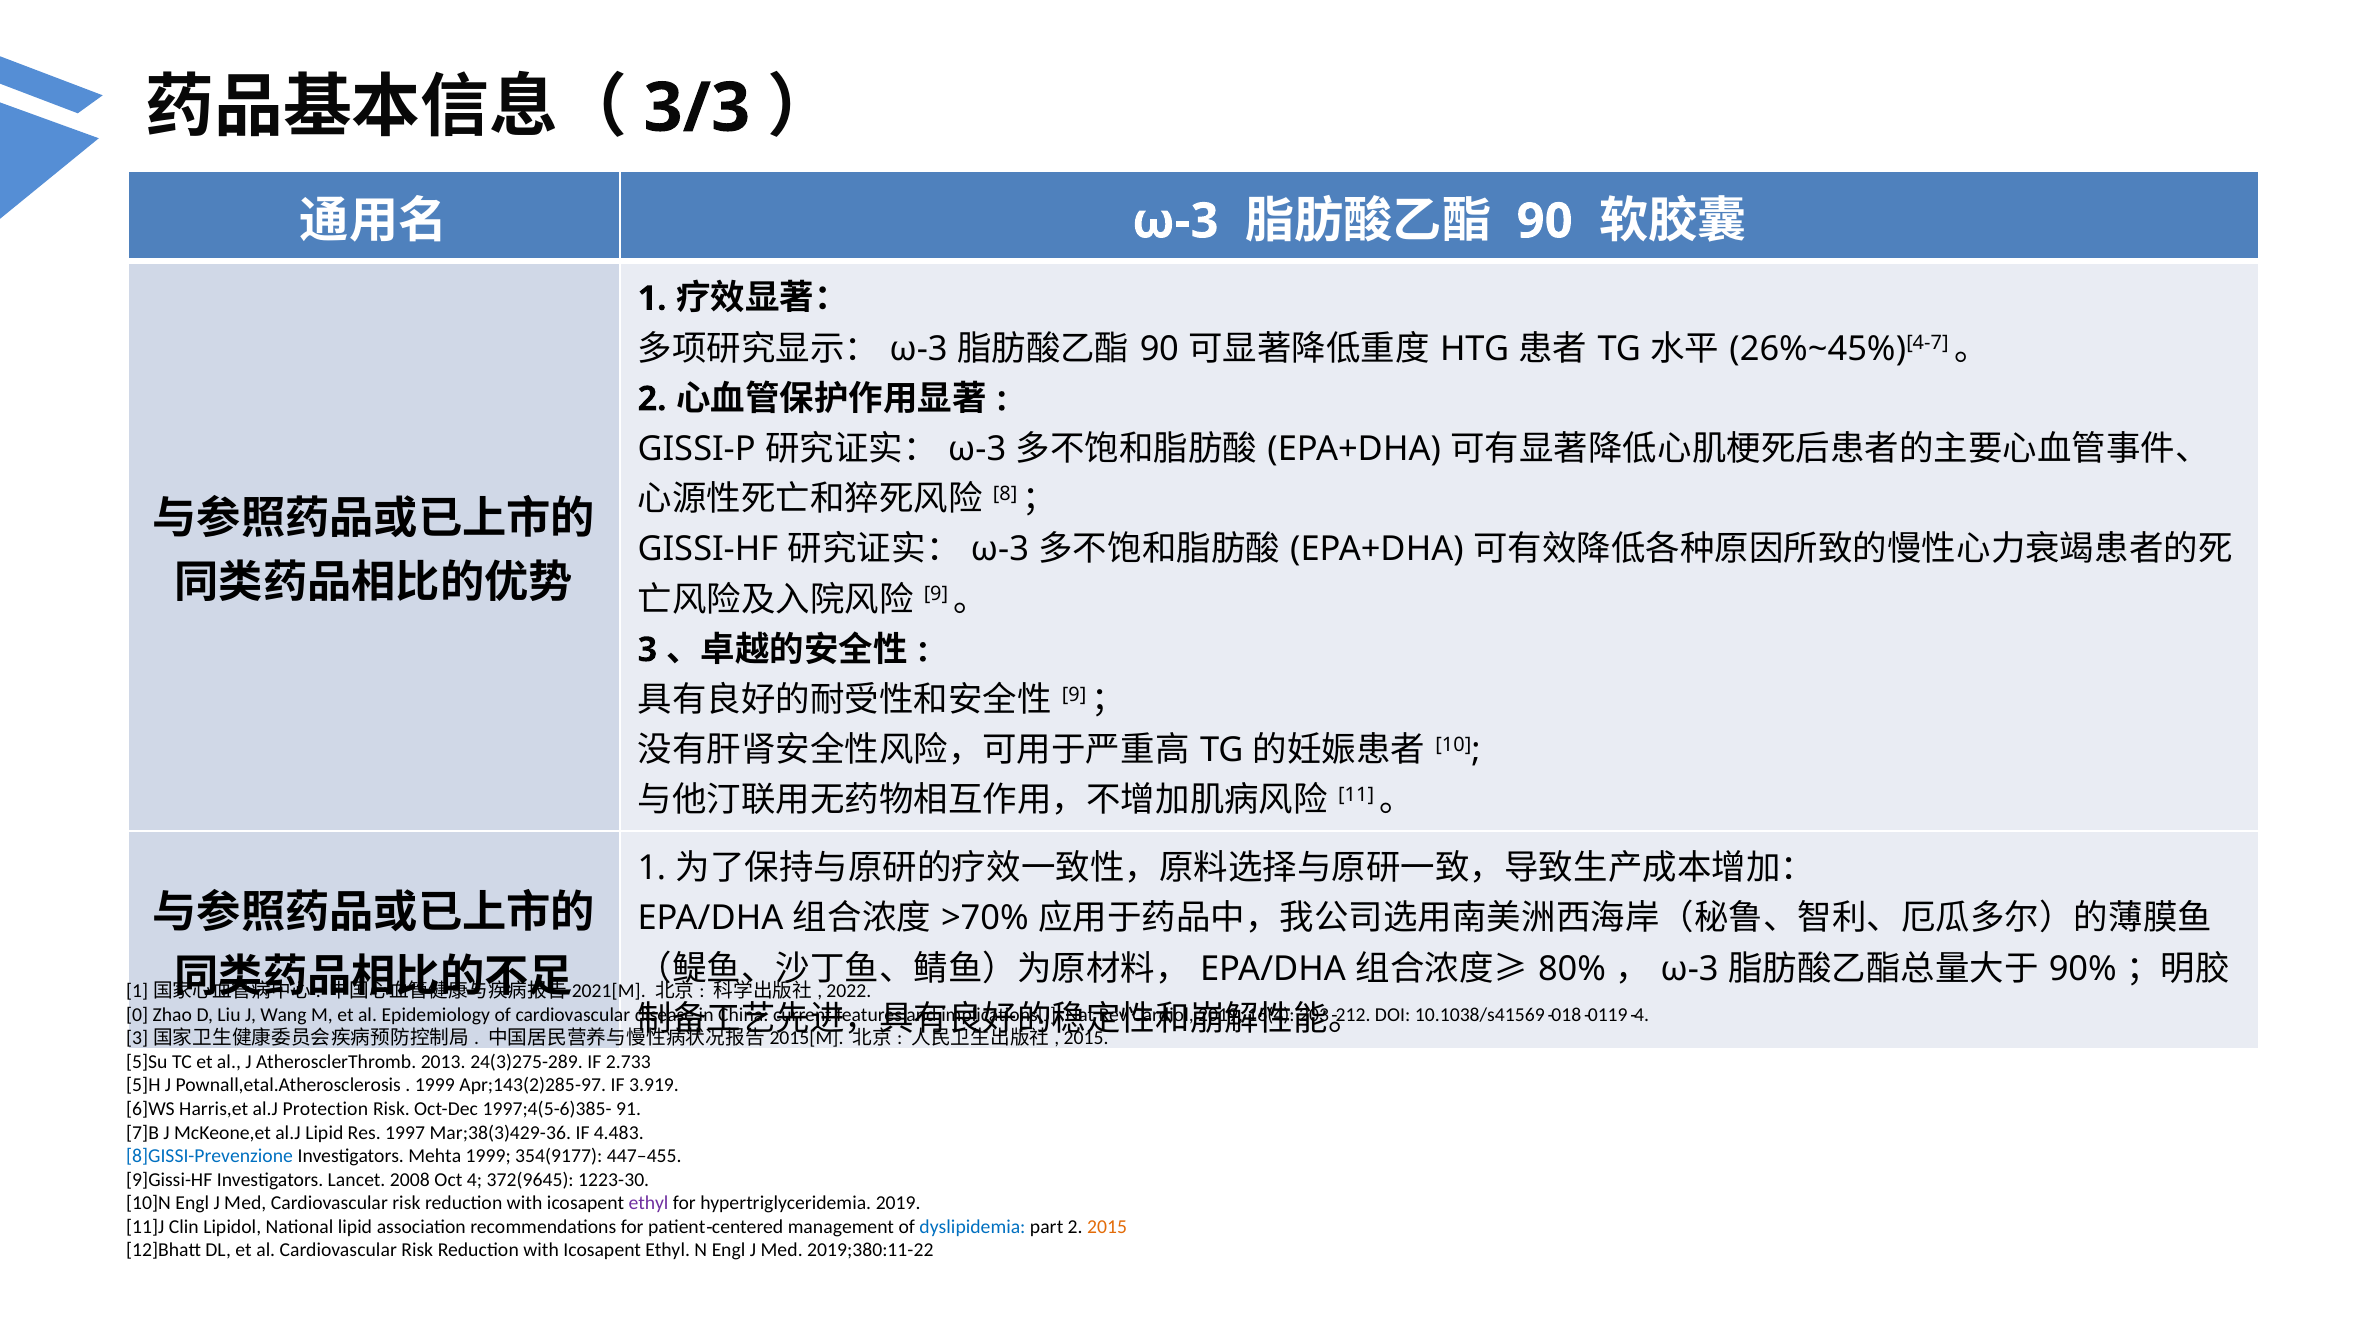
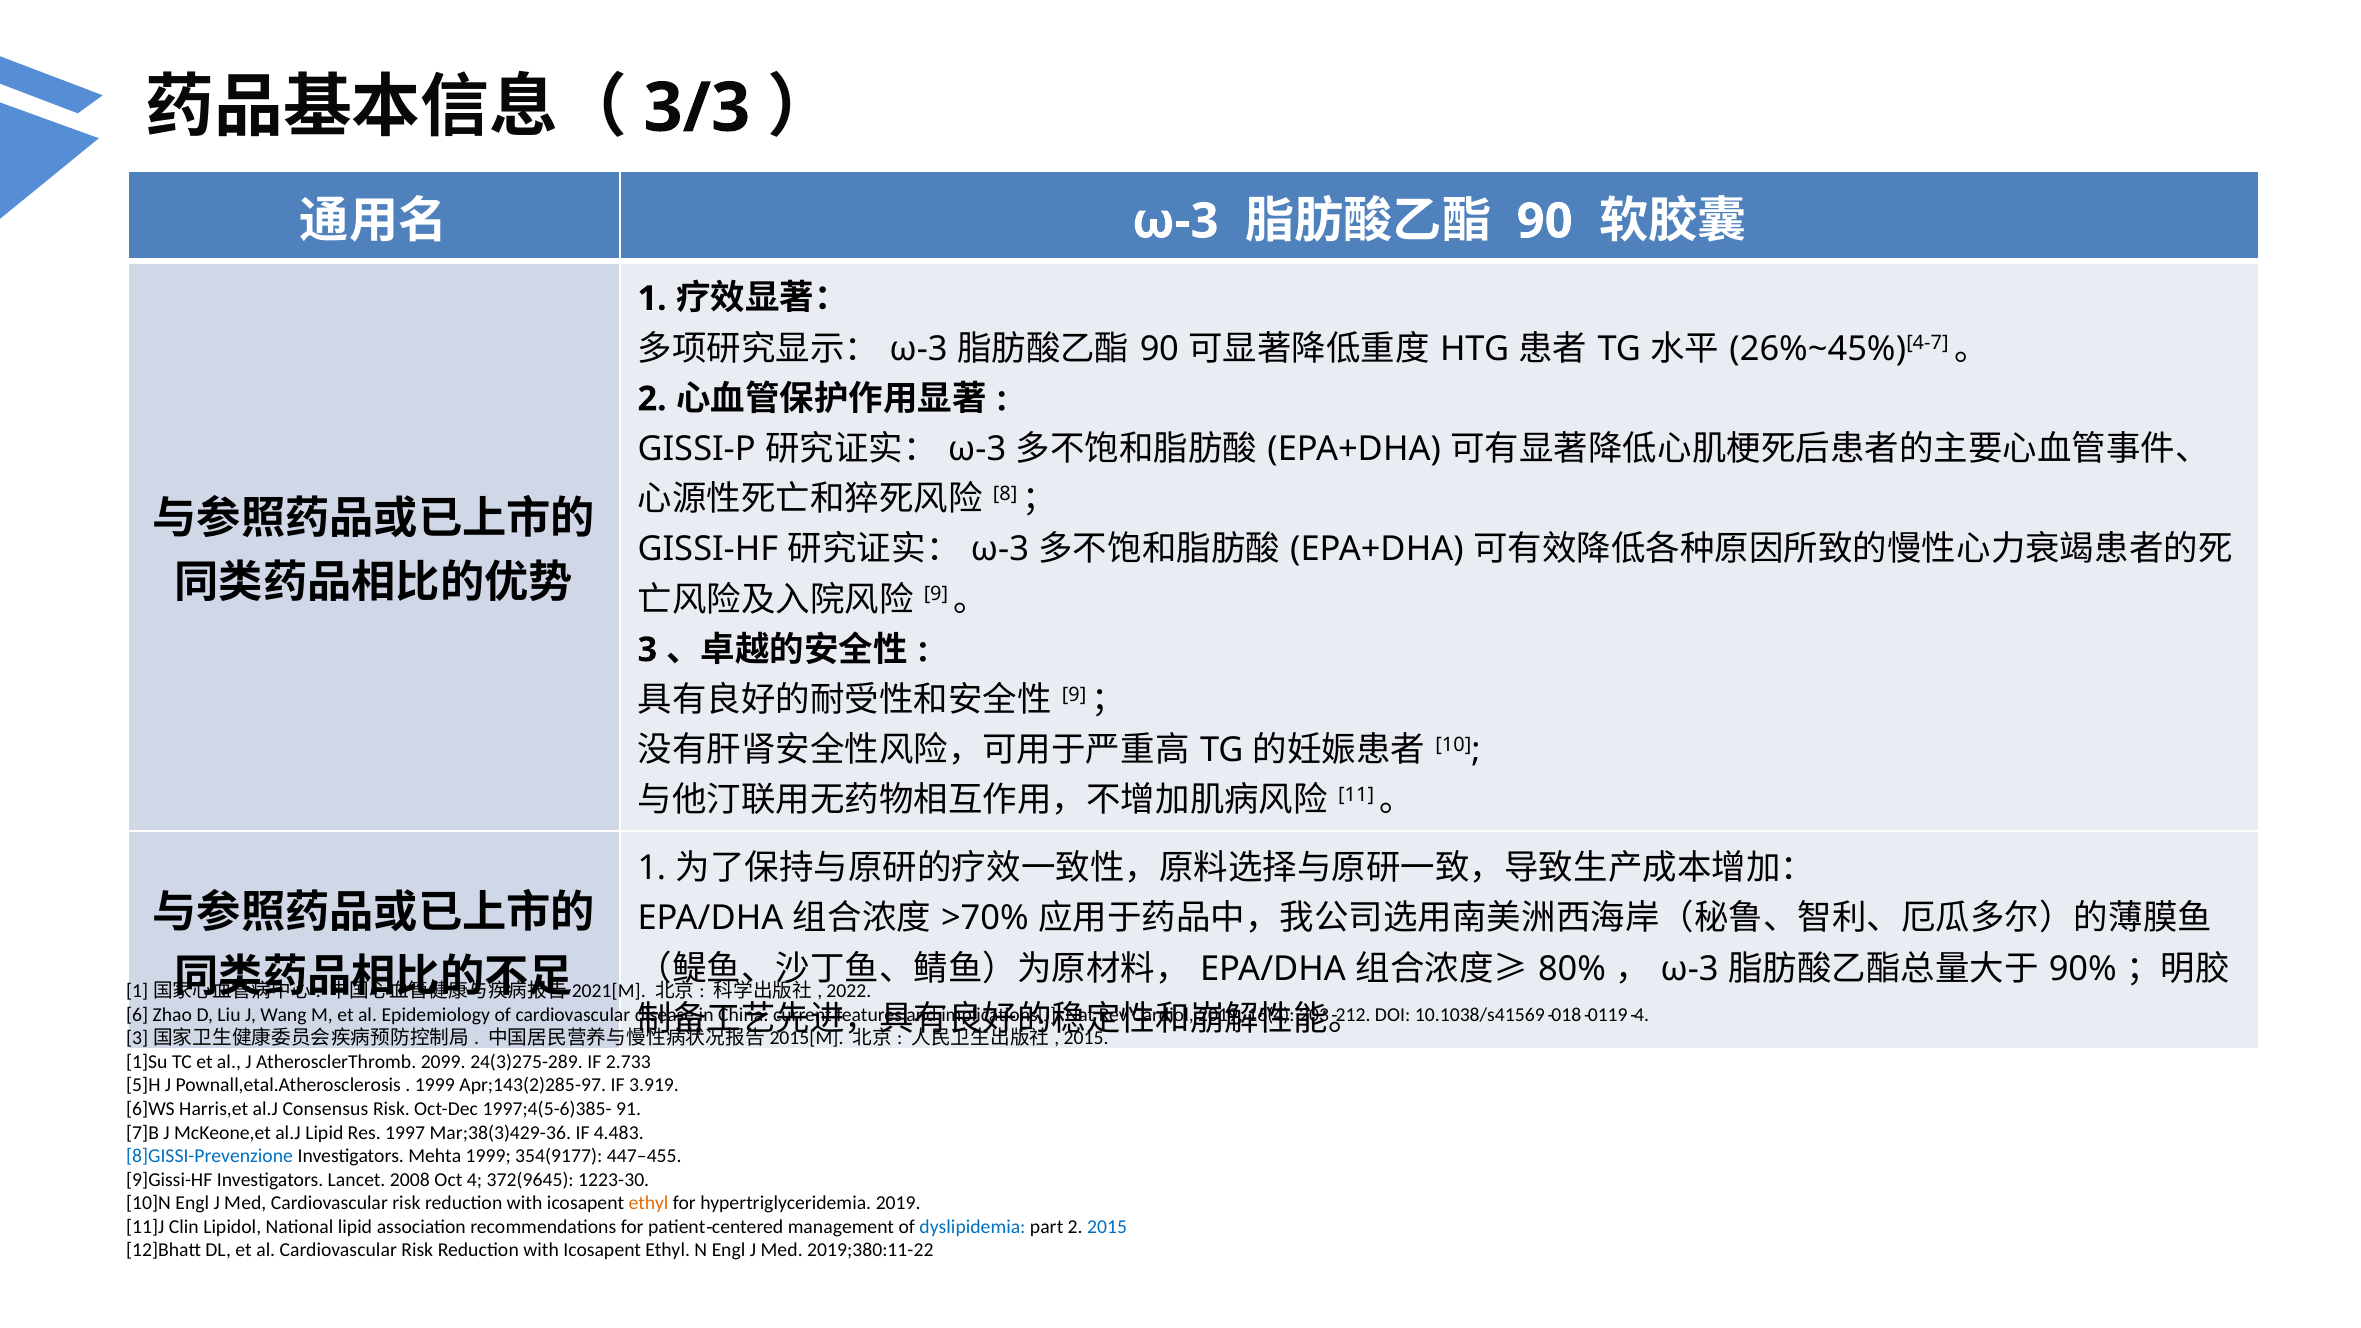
0: 0 -> 6
5]Su: 5]Su -> 1]Su
2013: 2013 -> 2099
Protection: Protection -> Consensus
ethyl at (649, 1203) colour: purple -> orange
2015 at (1107, 1227) colour: orange -> blue
